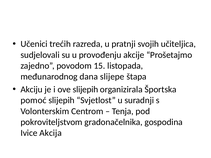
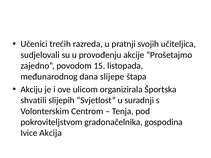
ove slijepih: slijepih -> ulicom
pomoć: pomoć -> shvatili
